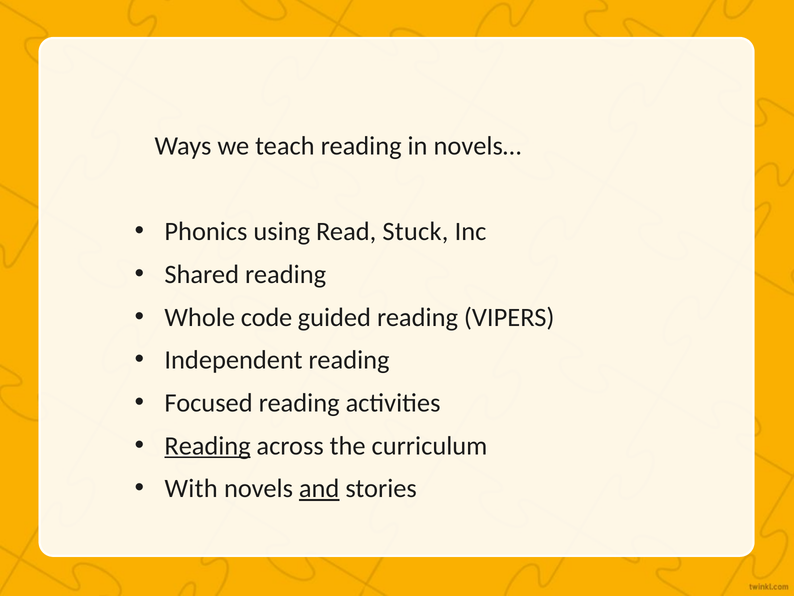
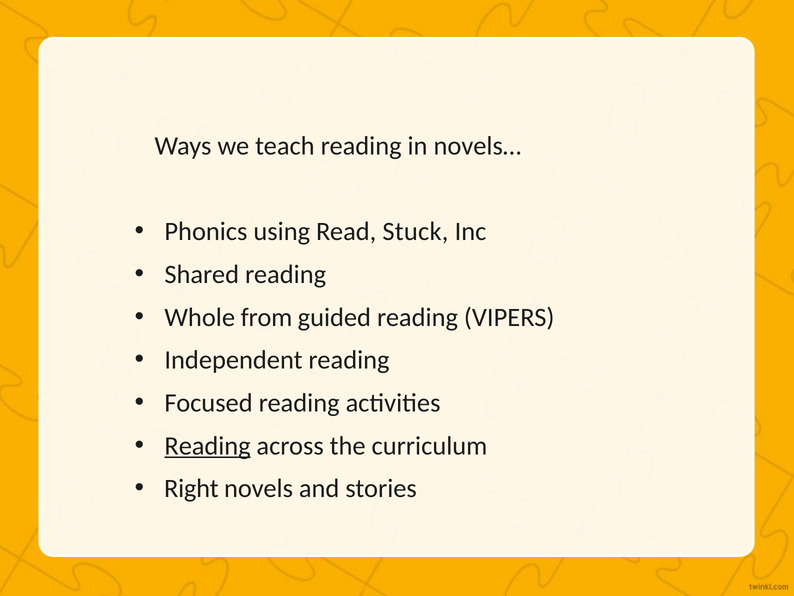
code: code -> from
With: With -> Right
and underline: present -> none
